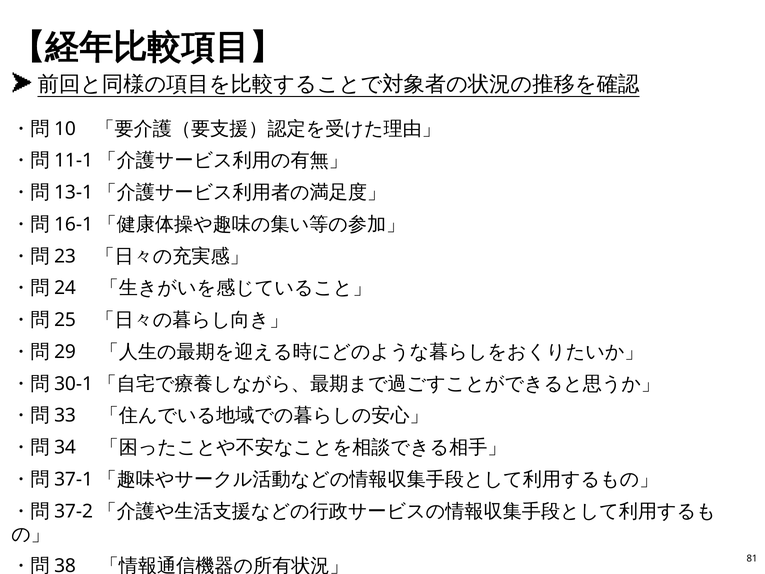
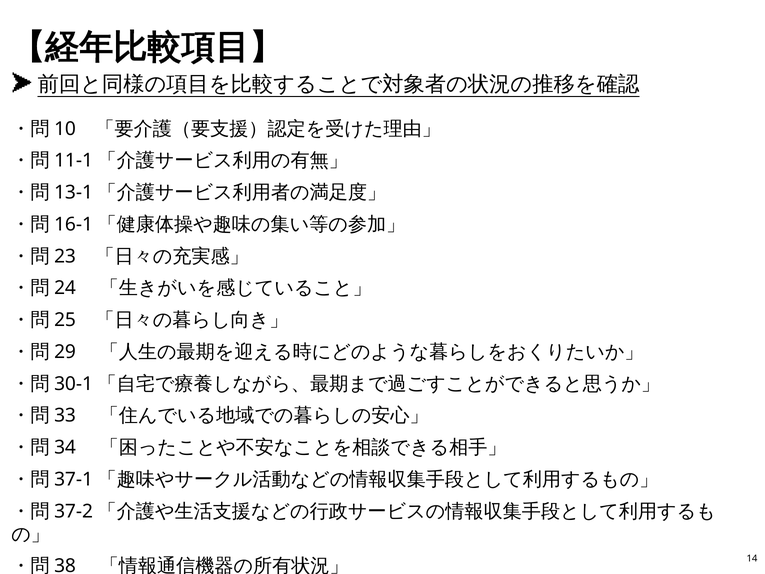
81: 81 -> 14
